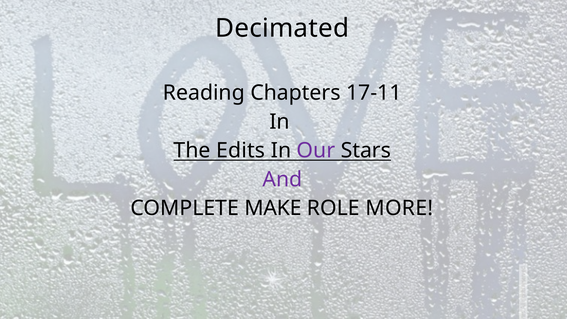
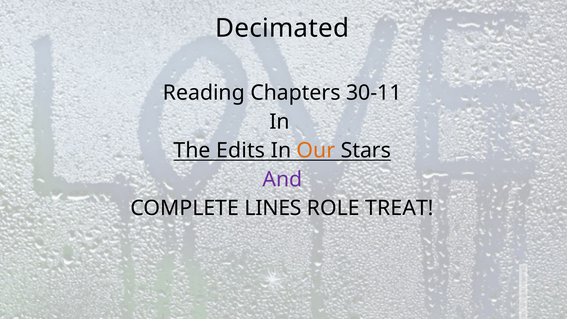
17-11: 17-11 -> 30-11
Our colour: purple -> orange
MAKE: MAKE -> LINES
MORE: MORE -> TREAT
